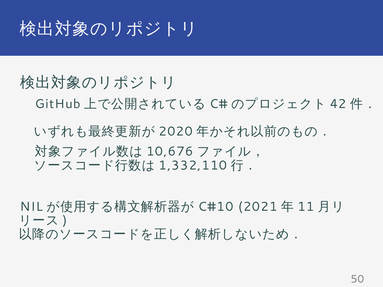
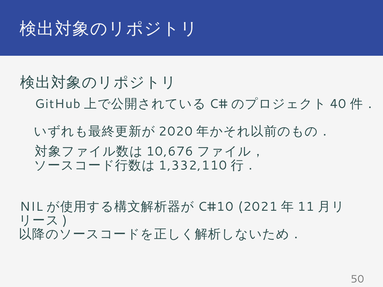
42: 42 -> 40
